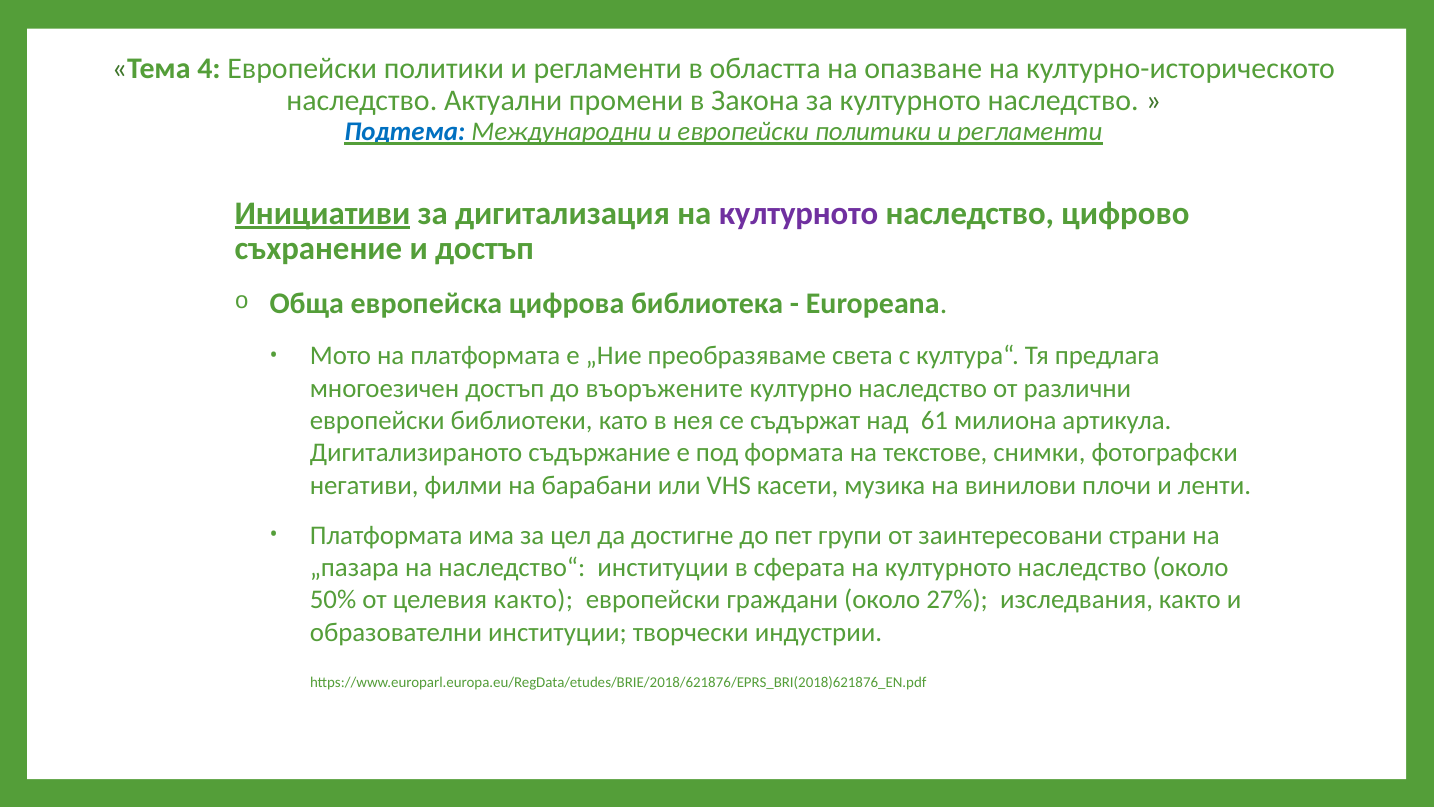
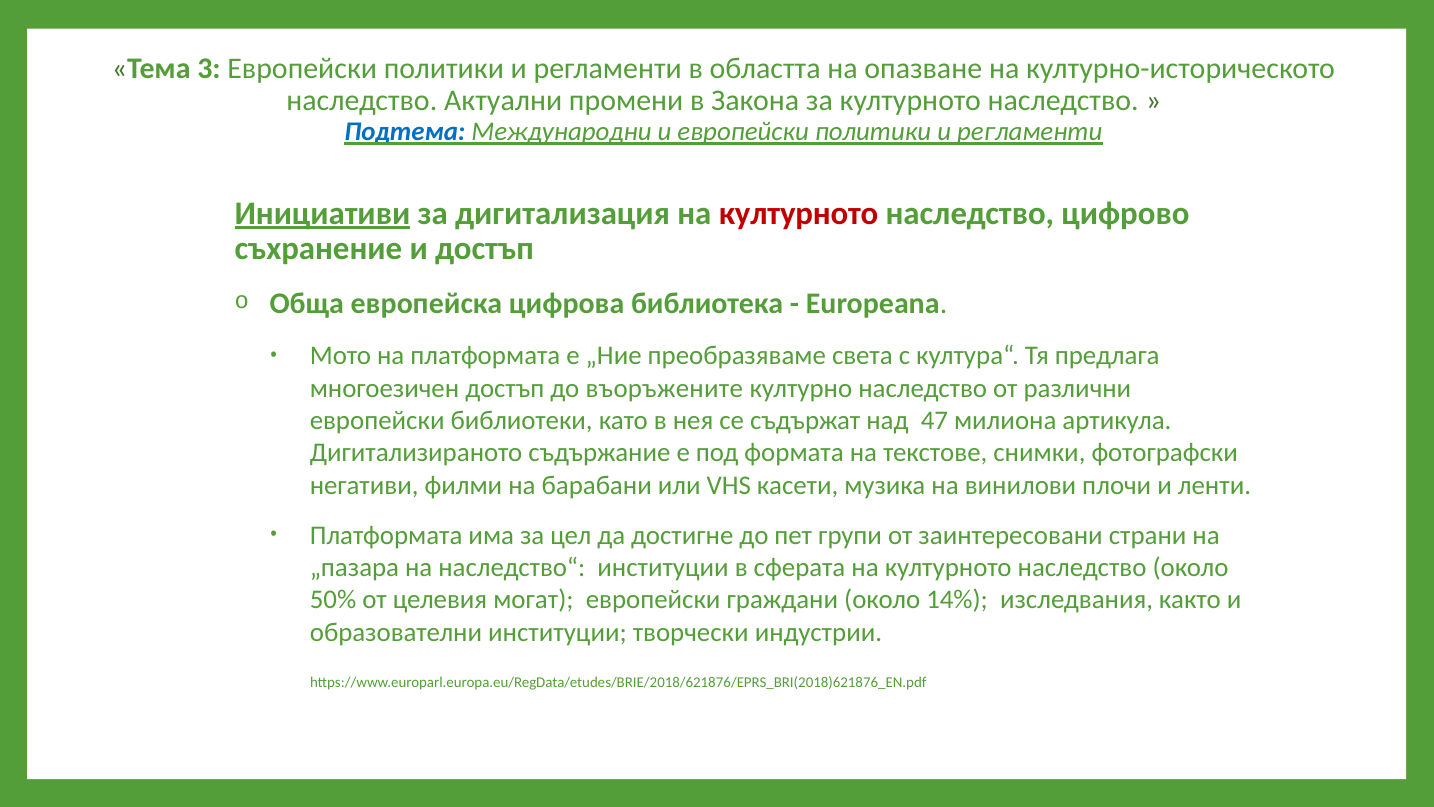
4: 4 -> 3
културното at (799, 213) colour: purple -> red
61: 61 -> 47
целевия както: както -> могат
27%: 27% -> 14%
